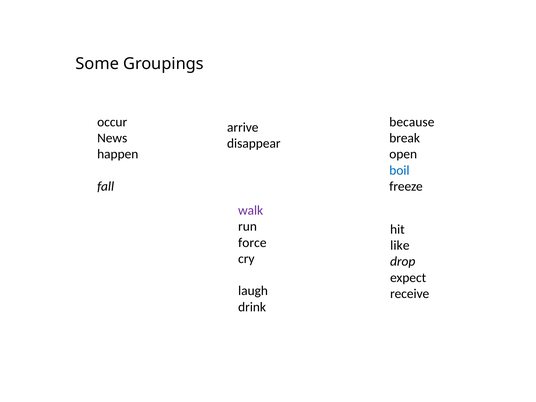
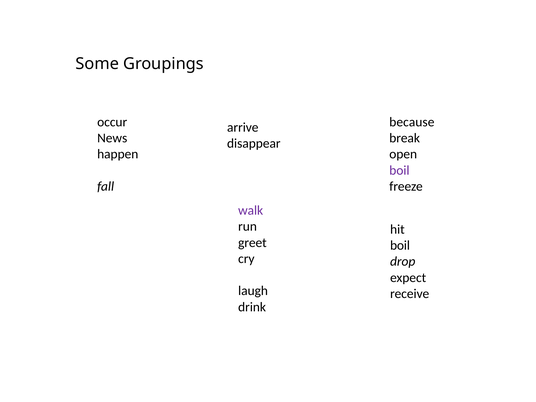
boil at (399, 170) colour: blue -> purple
force: force -> greet
like at (400, 245): like -> boil
